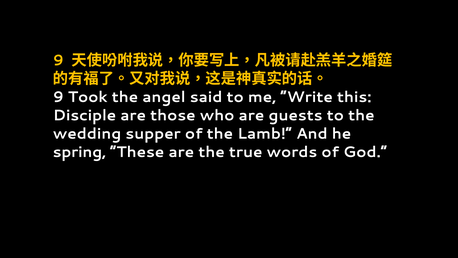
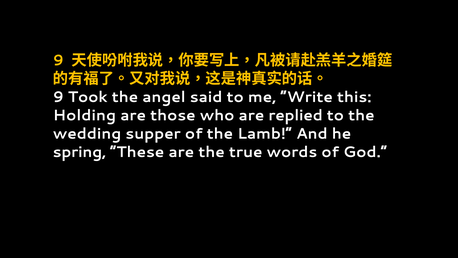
Disciple: Disciple -> Holding
guests: guests -> replied
